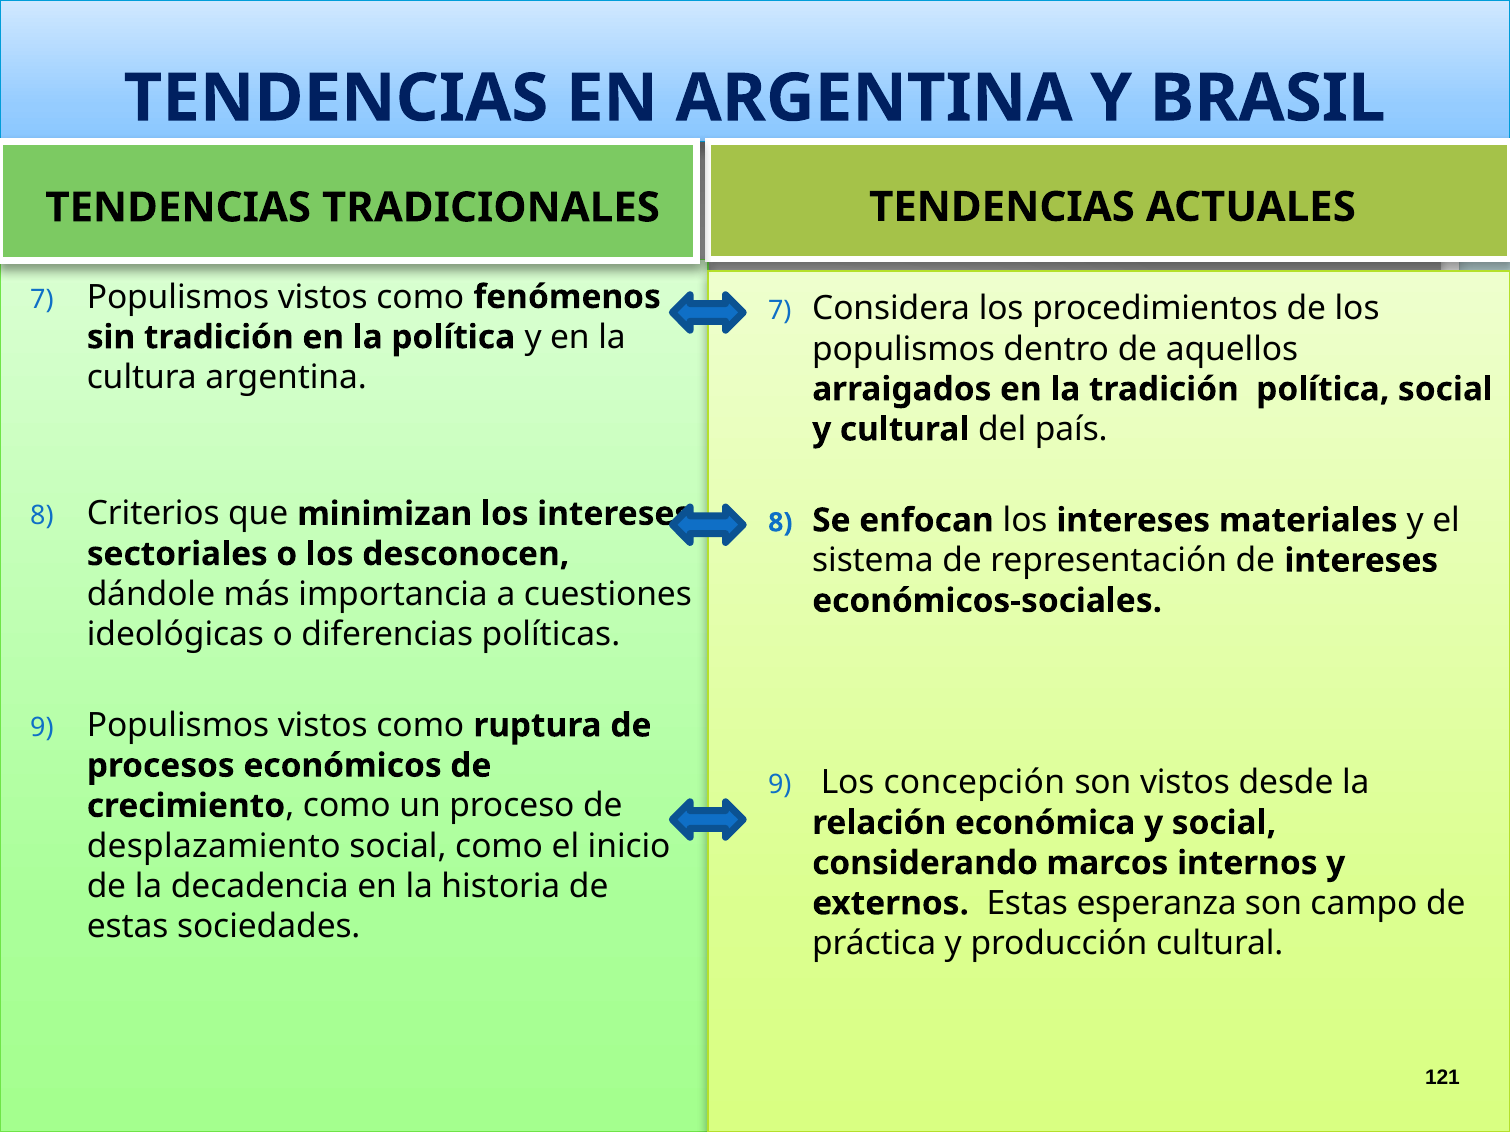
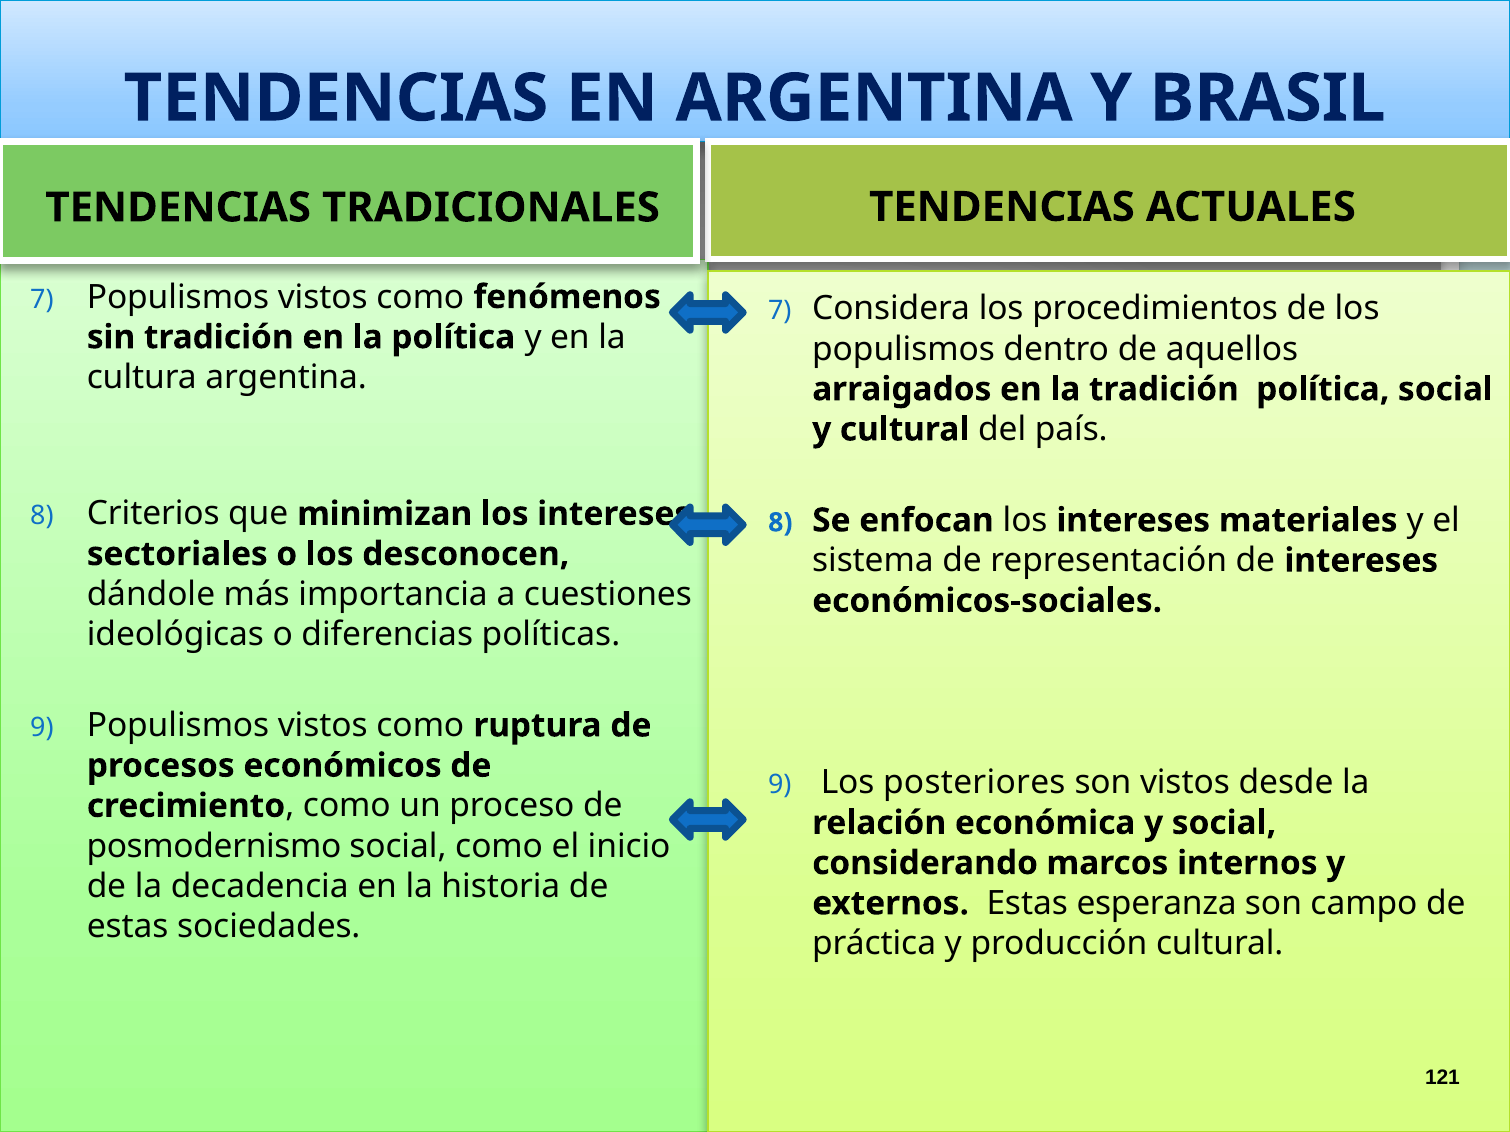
concepción: concepción -> posteriores
desplazamiento: desplazamiento -> posmodernismo
